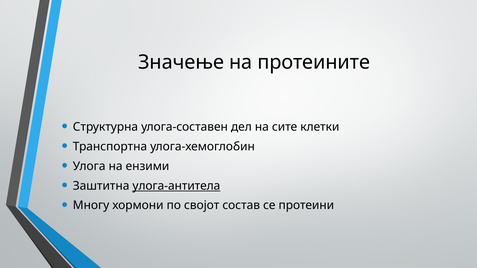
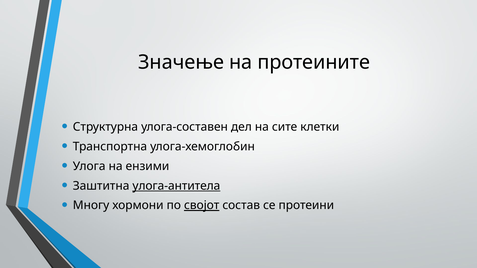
својот underline: none -> present
